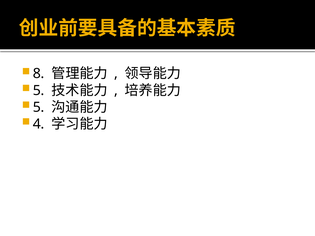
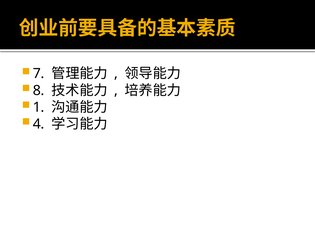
8: 8 -> 7
5 at (39, 90): 5 -> 8
5 at (39, 107): 5 -> 1
